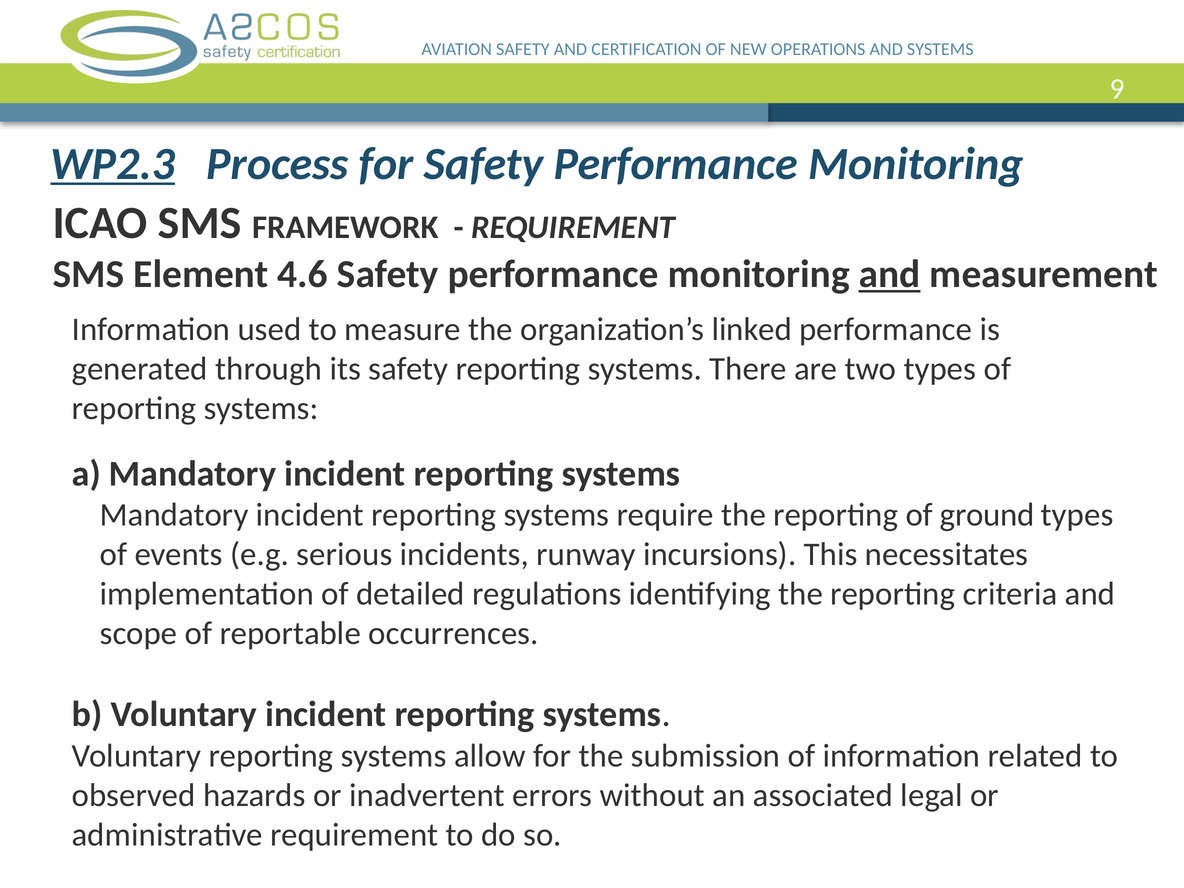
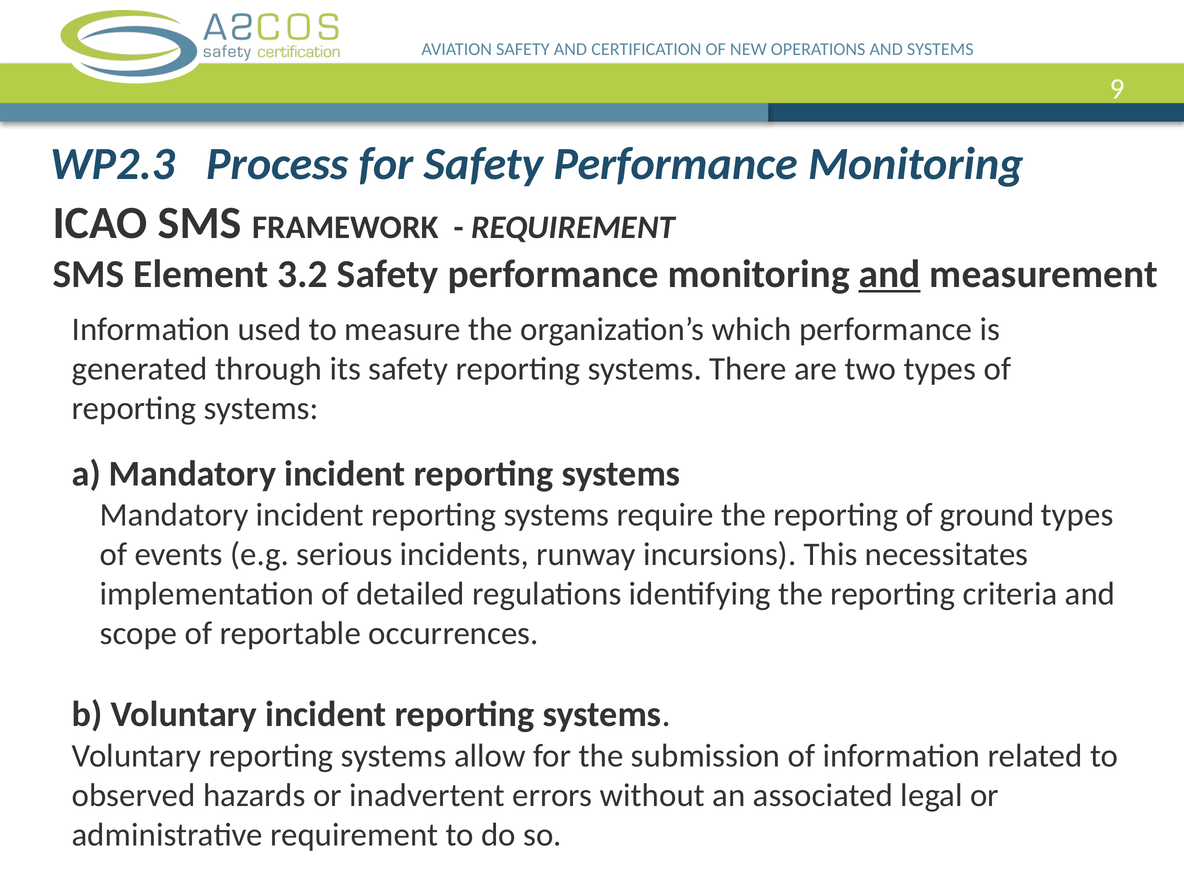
WP2.3 underline: present -> none
4.6: 4.6 -> 3.2
linked: linked -> which
